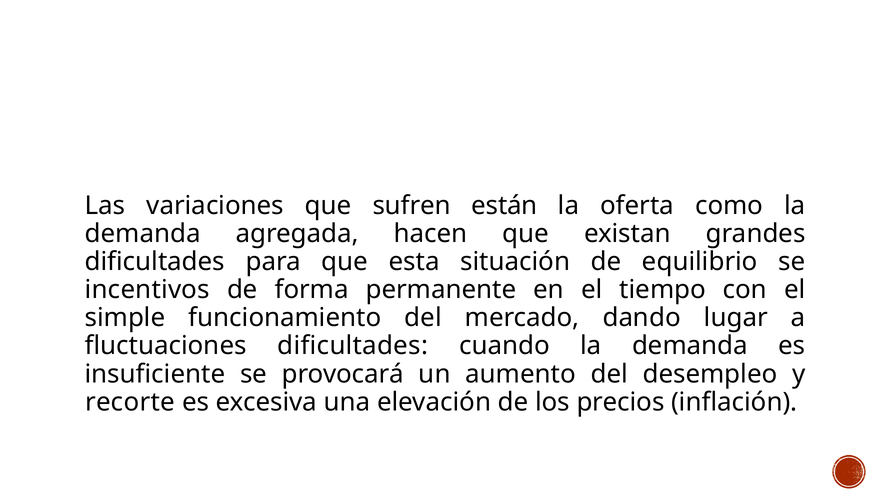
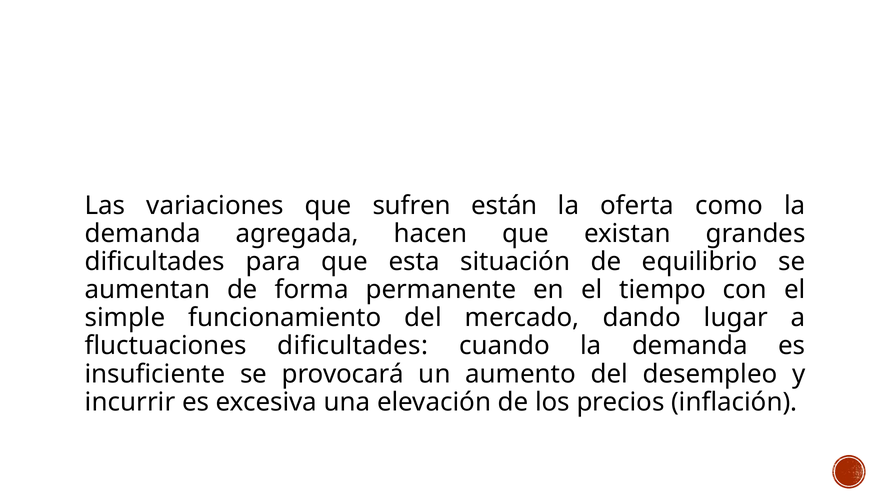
incentivos: incentivos -> aumentan
recorte: recorte -> incurrir
